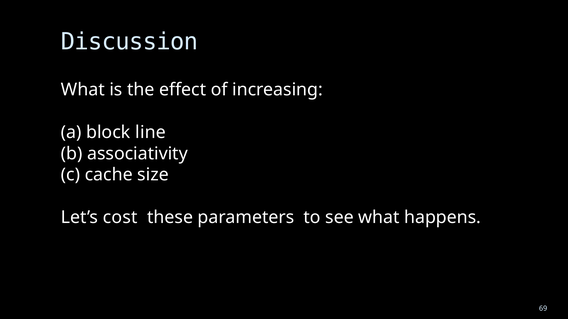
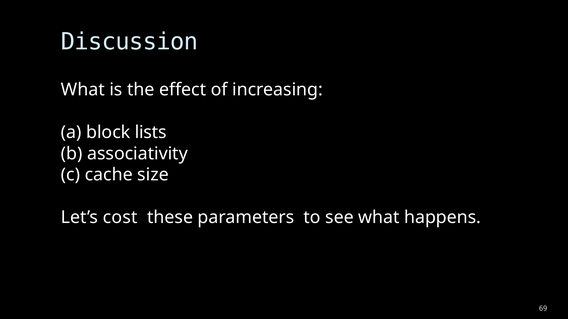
line: line -> lists
